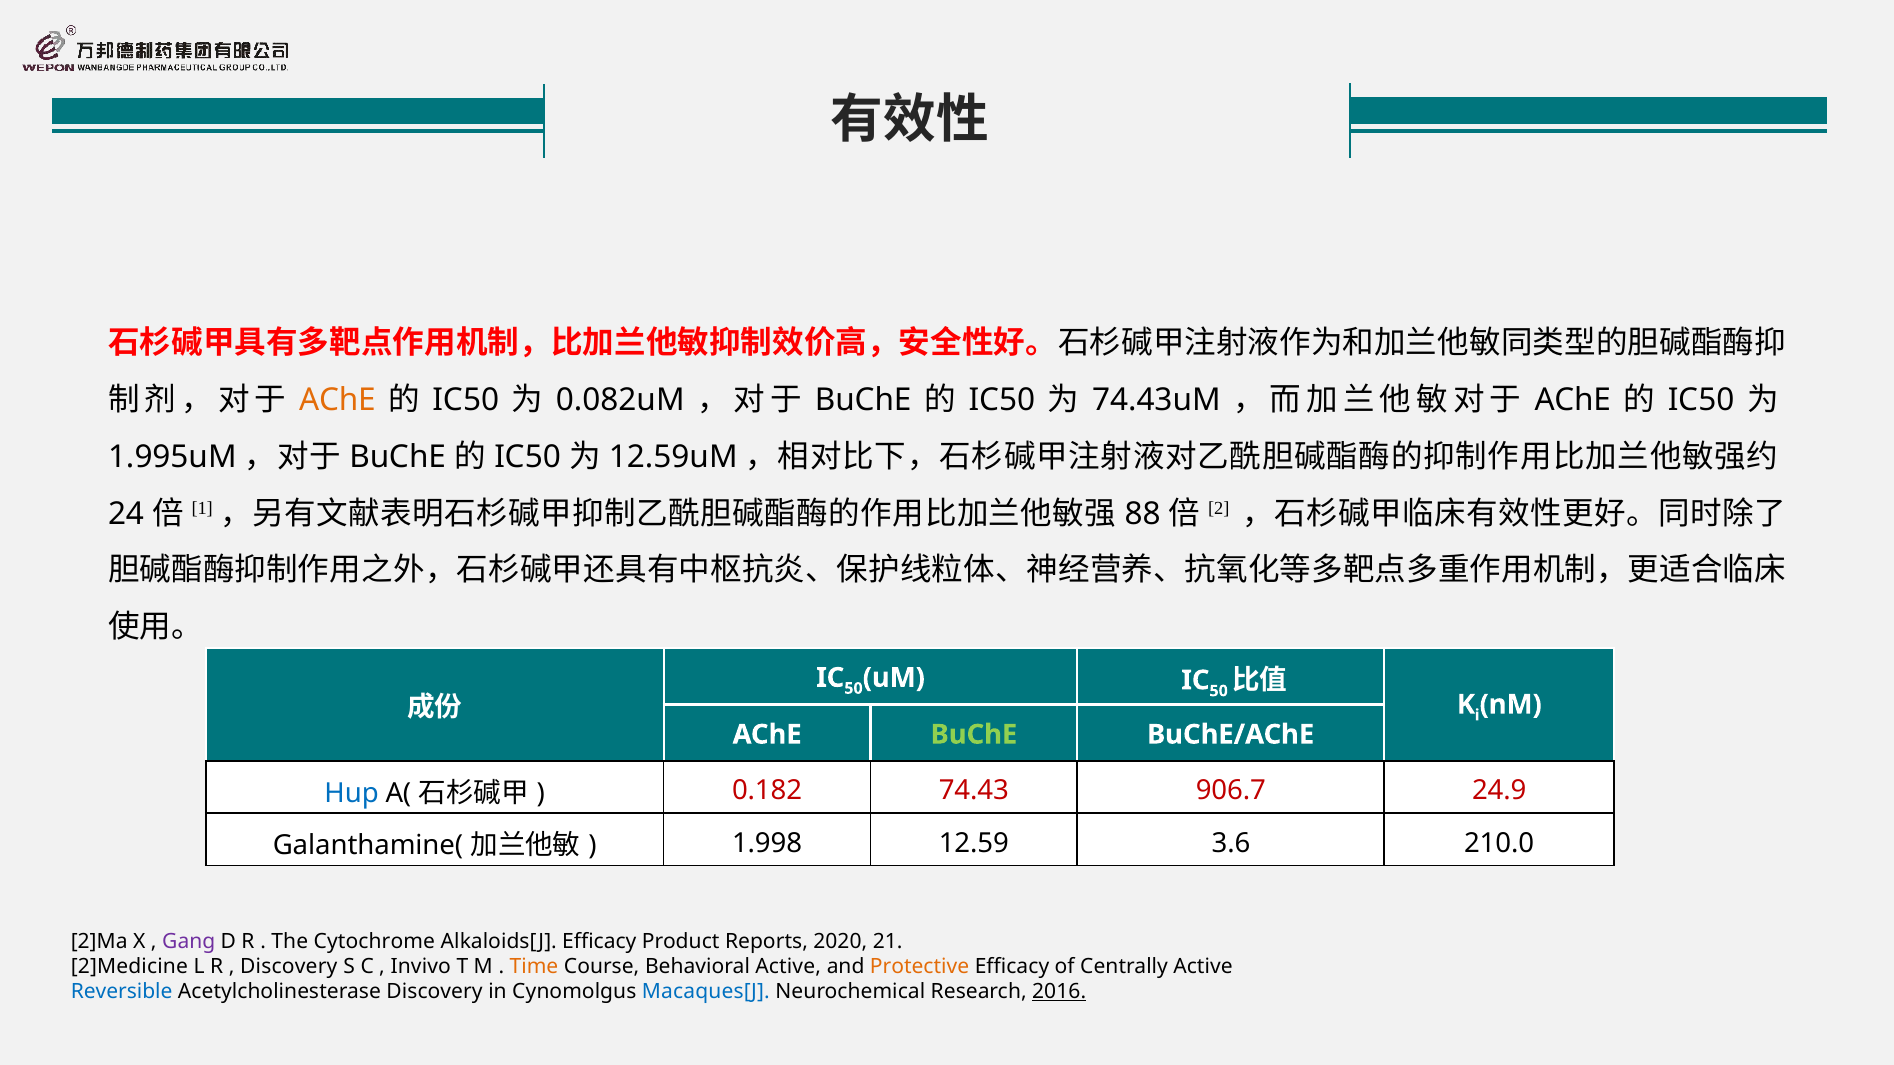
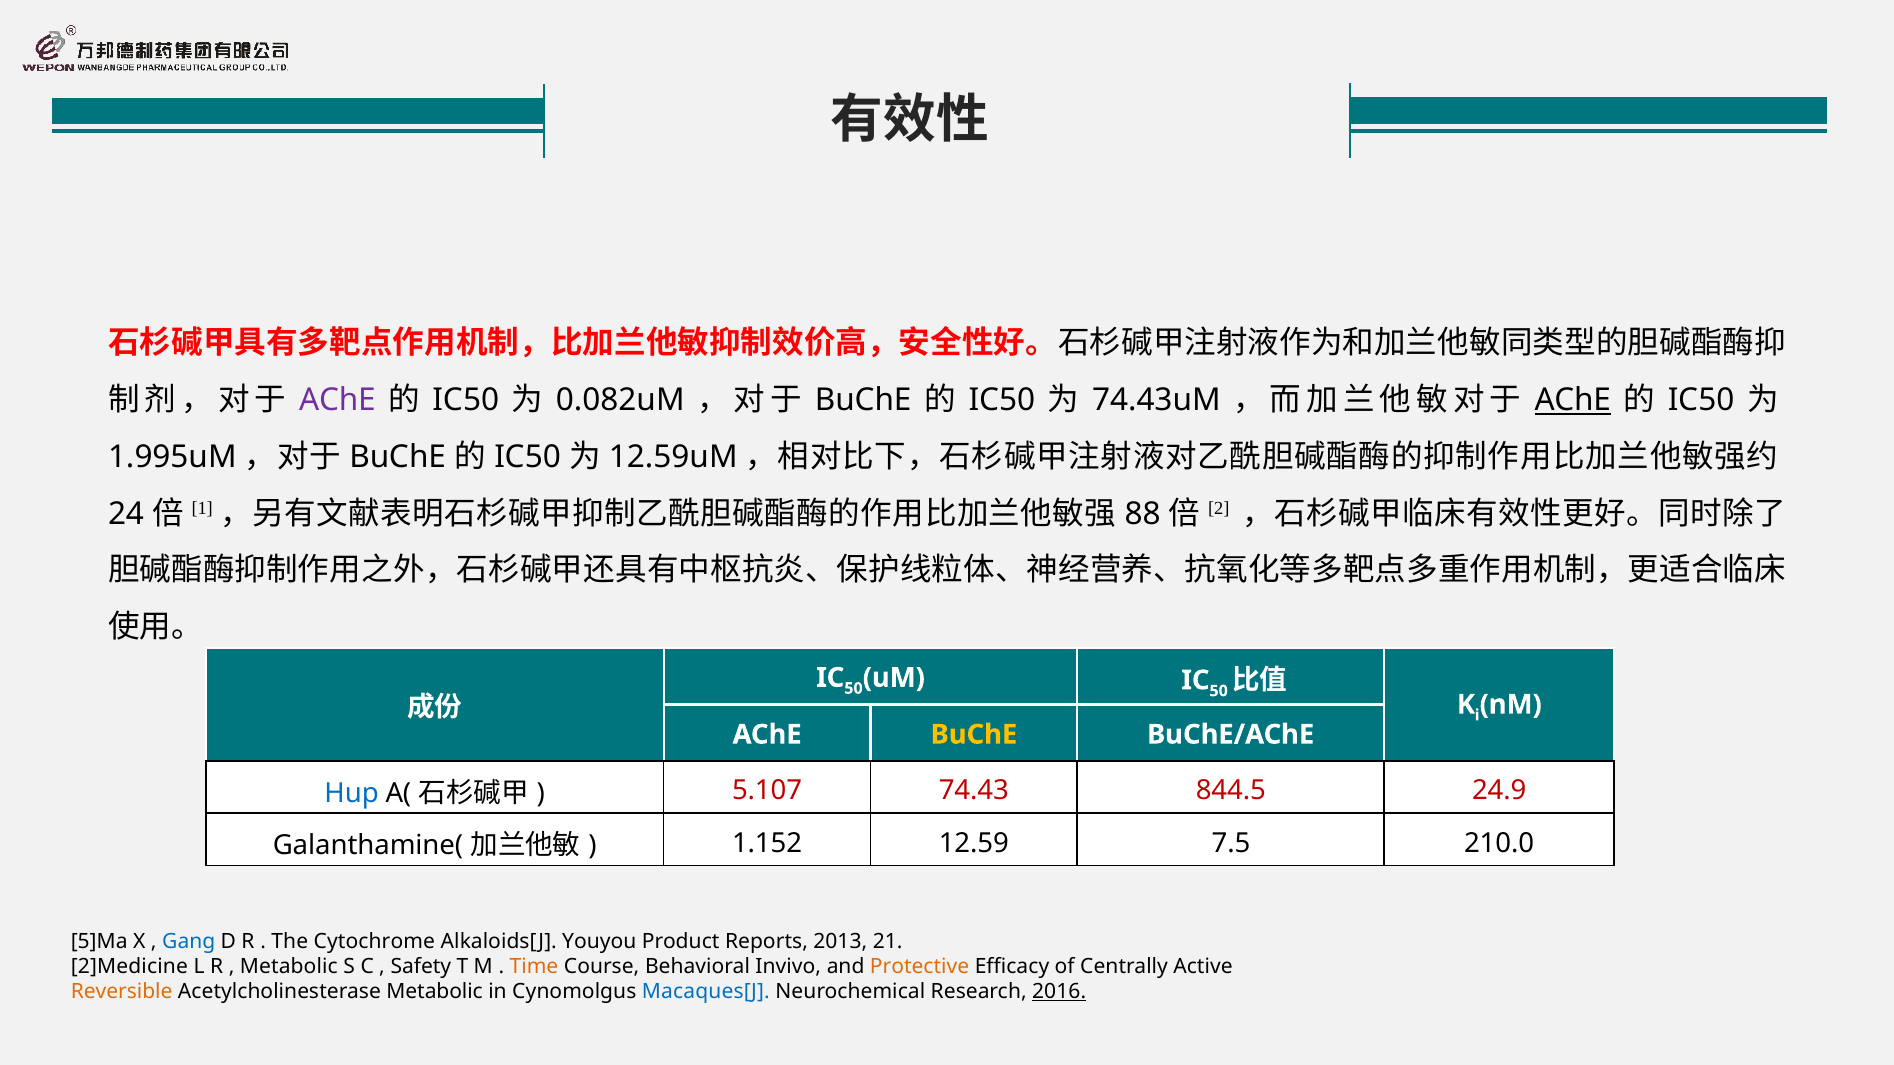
AChE at (337, 400) colour: orange -> purple
AChE at (1573, 400) underline: none -> present
BuChE at (974, 735) colour: light green -> yellow
0.182: 0.182 -> 5.107
906.7: 906.7 -> 844.5
1.998: 1.998 -> 1.152
3.6: 3.6 -> 7.5
2]Ma: 2]Ma -> 5]Ma
Gang colour: purple -> blue
Alkaloids[J Efficacy: Efficacy -> Youyou
2020: 2020 -> 2013
Discovery at (289, 967): Discovery -> Metabolic
Invivo: Invivo -> Safety
Behavioral Active: Active -> Invivo
Reversible colour: blue -> orange
Acetylcholinesterase Discovery: Discovery -> Metabolic
